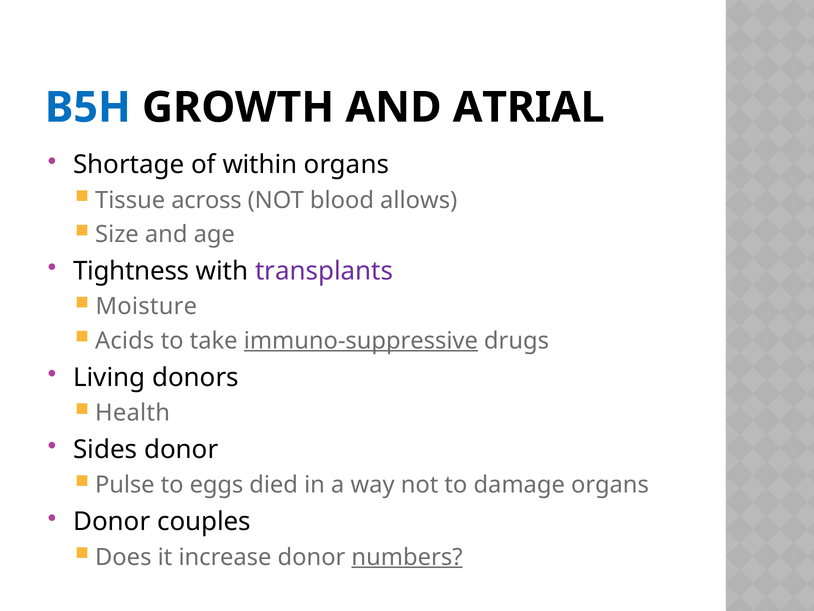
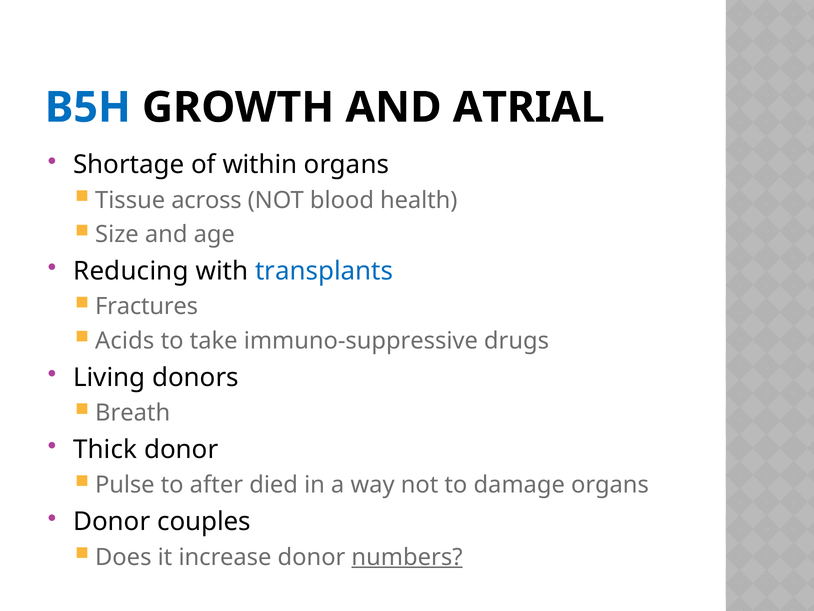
allows: allows -> health
Tightness: Tightness -> Reducing
transplants colour: purple -> blue
Moisture: Moisture -> Fractures
immuno-suppressive underline: present -> none
Health: Health -> Breath
Sides: Sides -> Thick
eggs: eggs -> after
